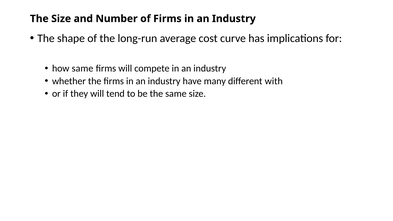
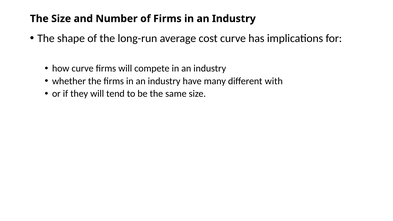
how same: same -> curve
